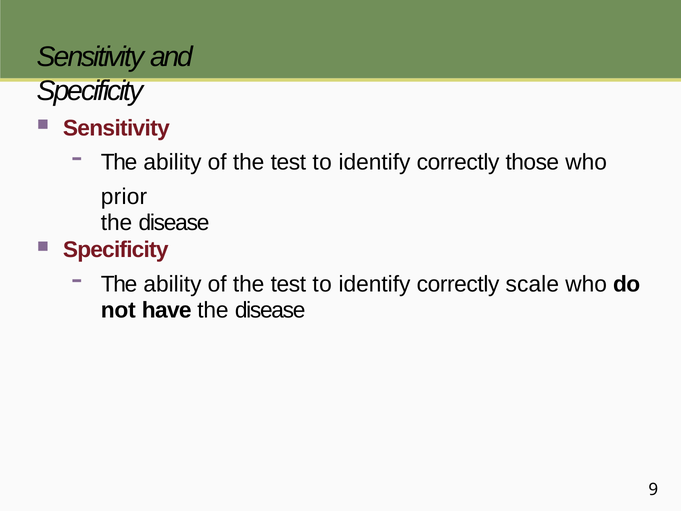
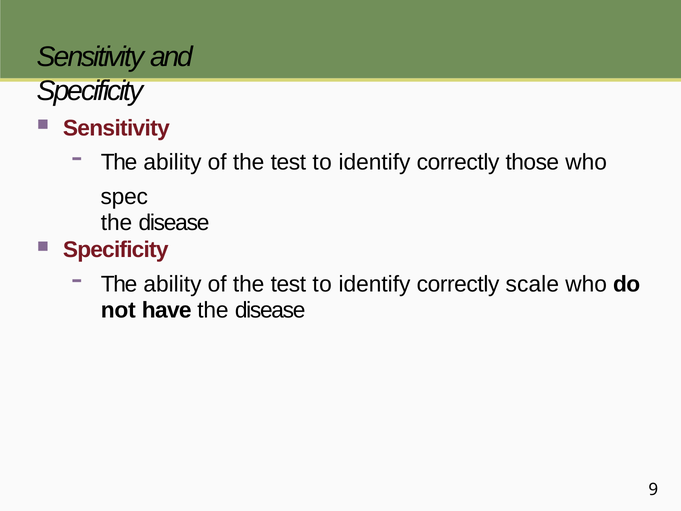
prior: prior -> spec
